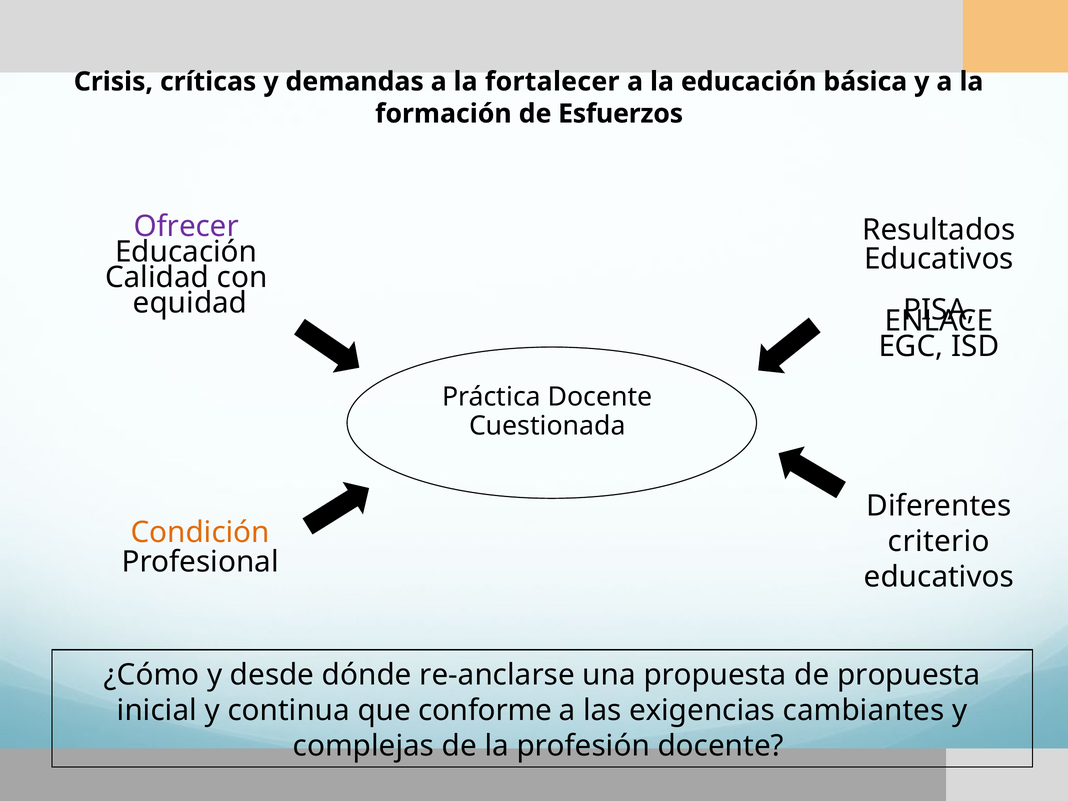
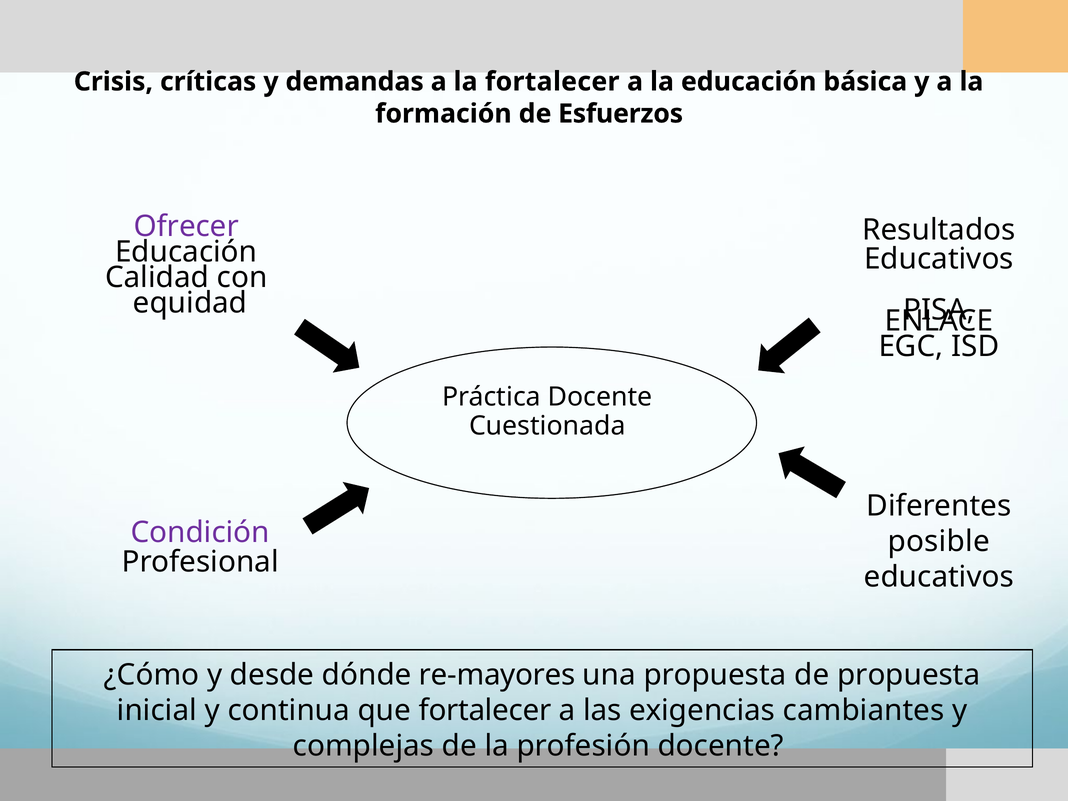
Condición colour: orange -> purple
criterio: criterio -> posible
re-anclarse: re-anclarse -> re-mayores
que conforme: conforme -> fortalecer
